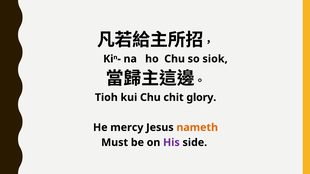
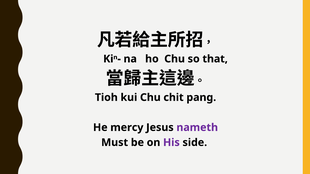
siok: siok -> that
glory: glory -> pang
nameth colour: orange -> purple
